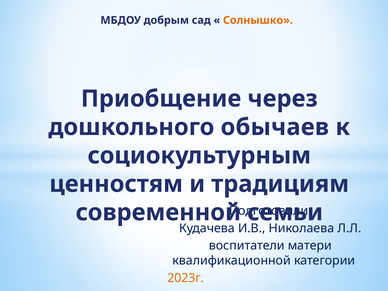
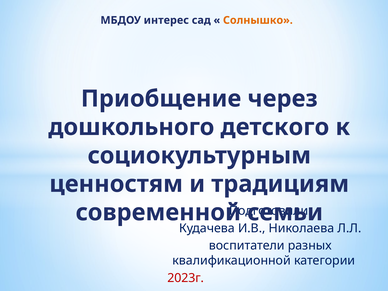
добрым: добрым -> интерес
обычаев: обычаев -> детского
матери: матери -> разных
2023г colour: orange -> red
